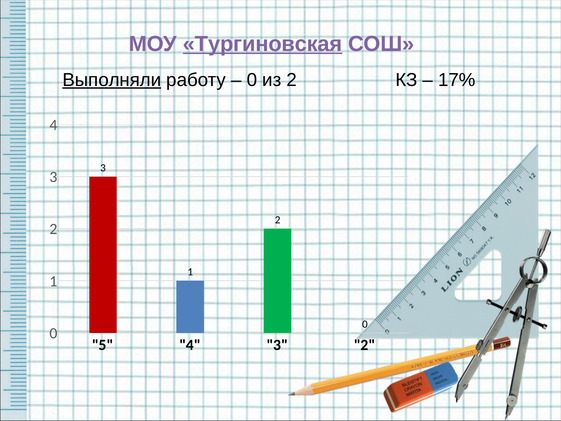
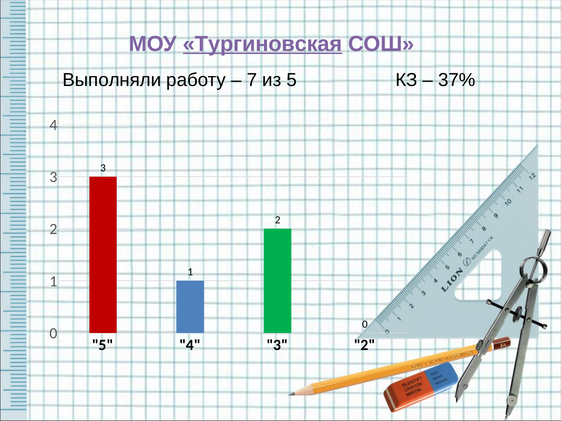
Выполняли underline: present -> none
0 at (252, 80): 0 -> 7
из 2: 2 -> 5
17%: 17% -> 37%
